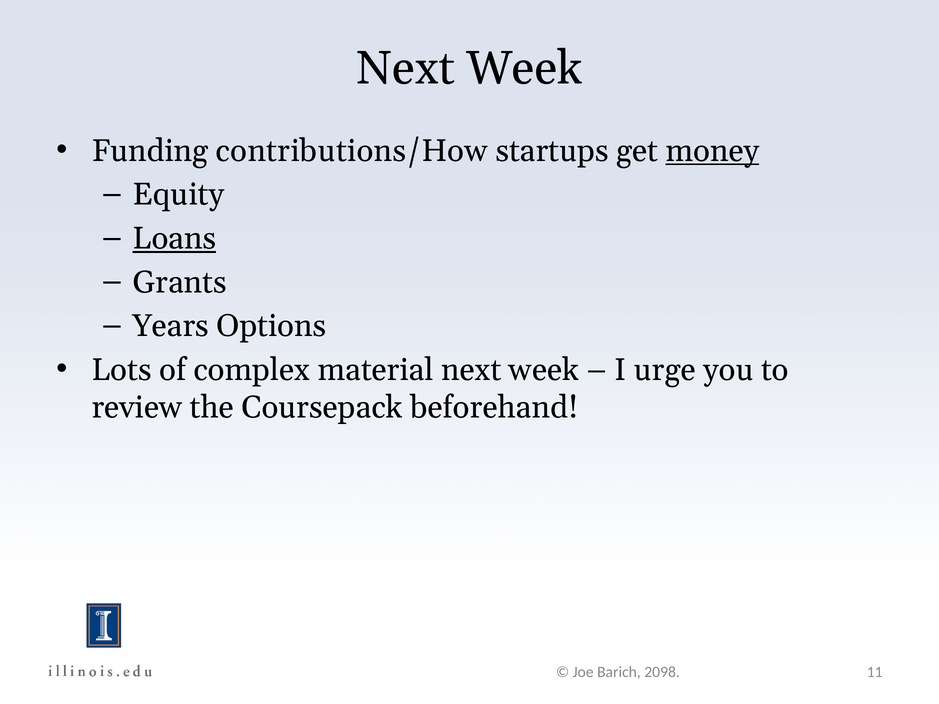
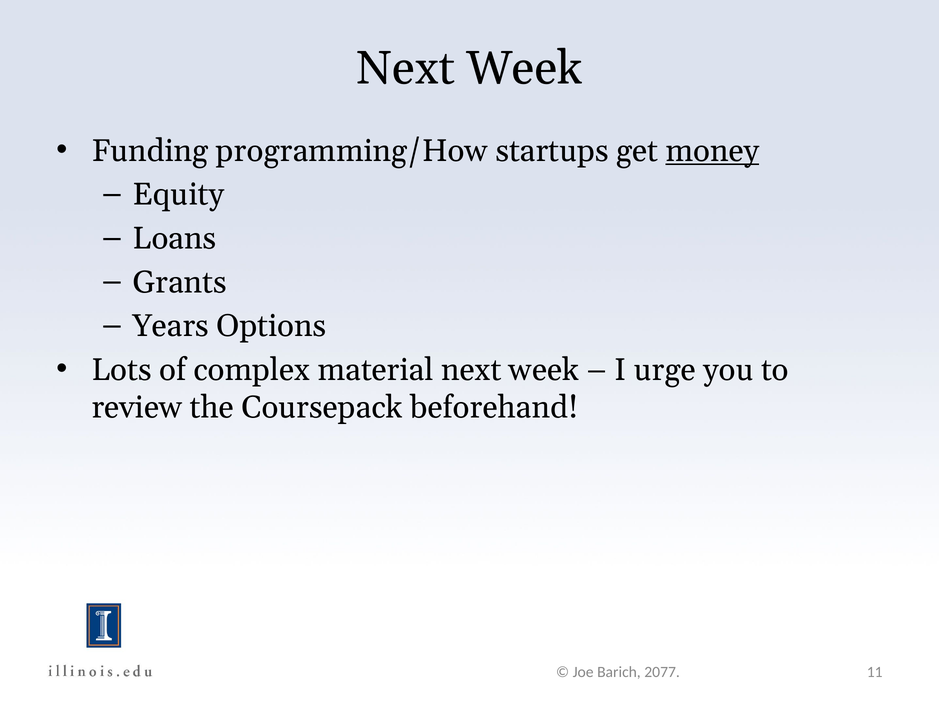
contributions/How: contributions/How -> programming/How
Loans underline: present -> none
2098: 2098 -> 2077
